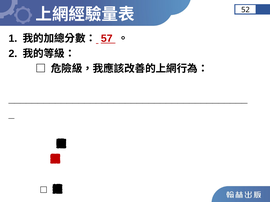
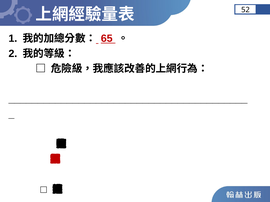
57: 57 -> 65
